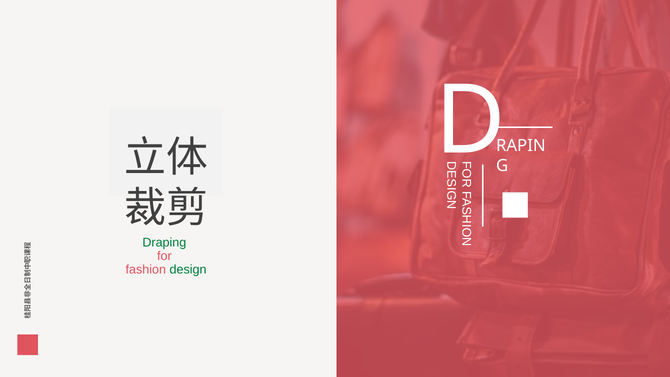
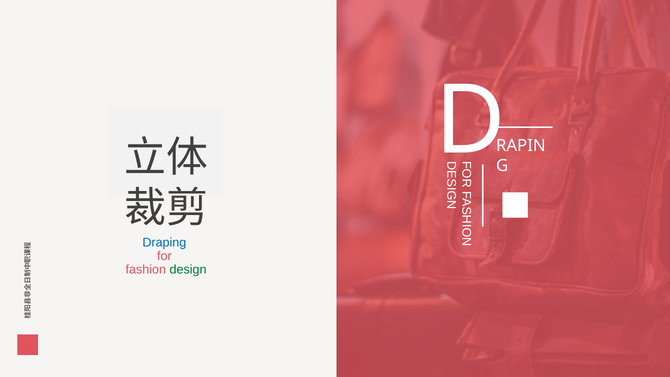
Draping colour: green -> blue
